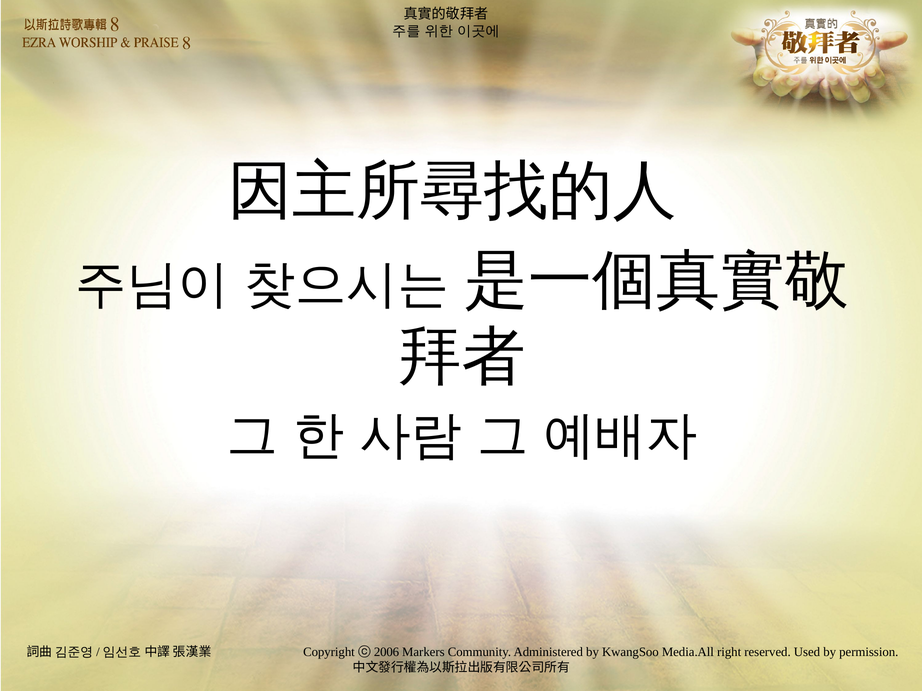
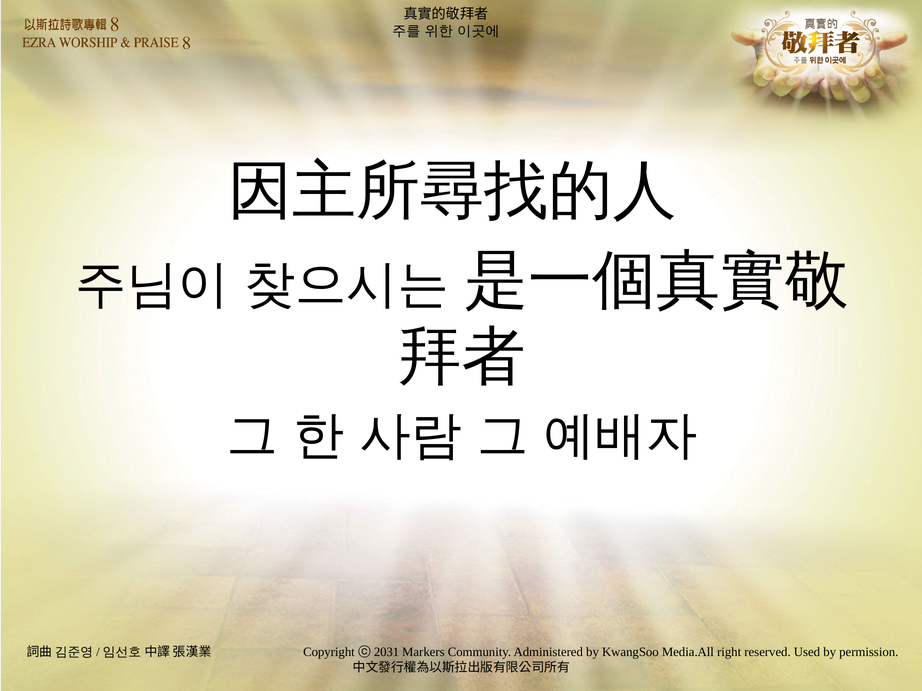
2006: 2006 -> 2031
